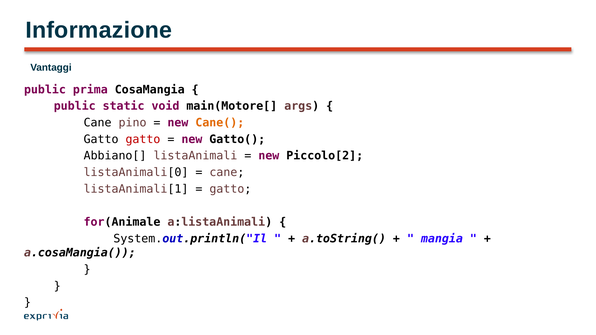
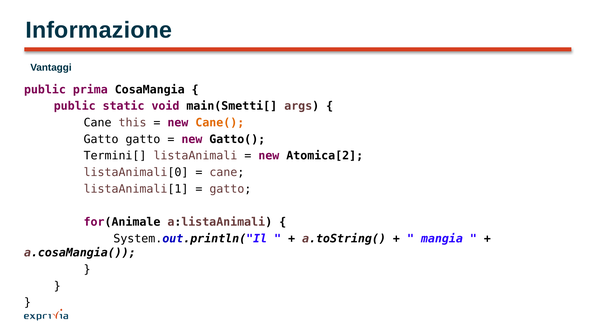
main(Motore[: main(Motore[ -> main(Smetti[
pino: pino -> this
gatto at (143, 139) colour: red -> black
Abbiano[: Abbiano[ -> Termini[
Piccolo[2: Piccolo[2 -> Atomica[2
